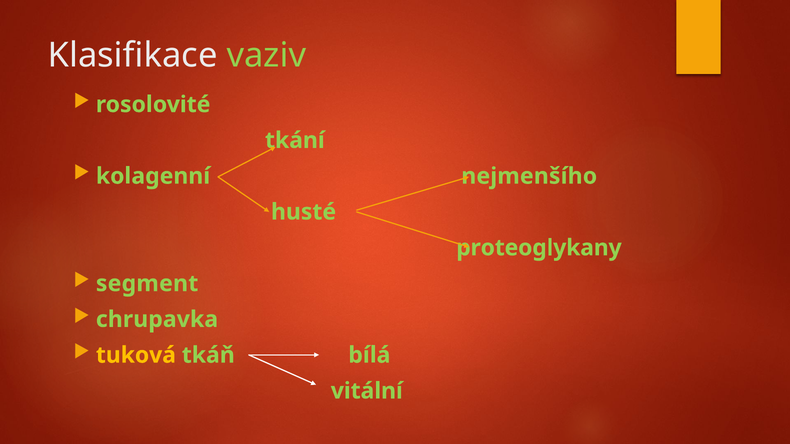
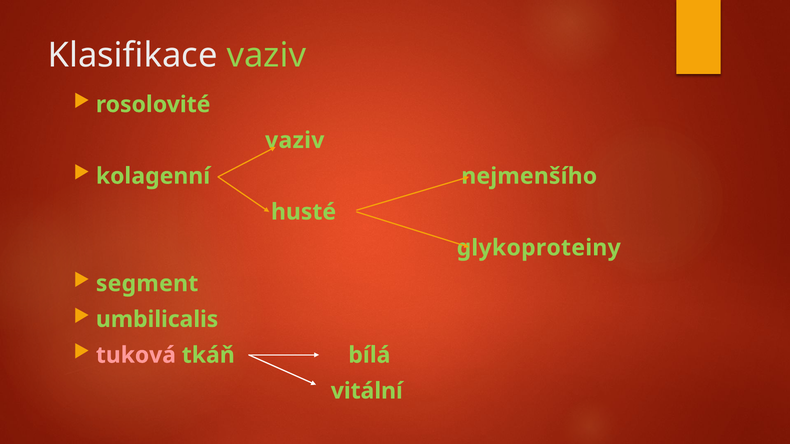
tkání at (295, 140): tkání -> vaziv
proteoglykany: proteoglykany -> glykoproteiny
chrupavka: chrupavka -> umbilicalis
tuková colour: yellow -> pink
